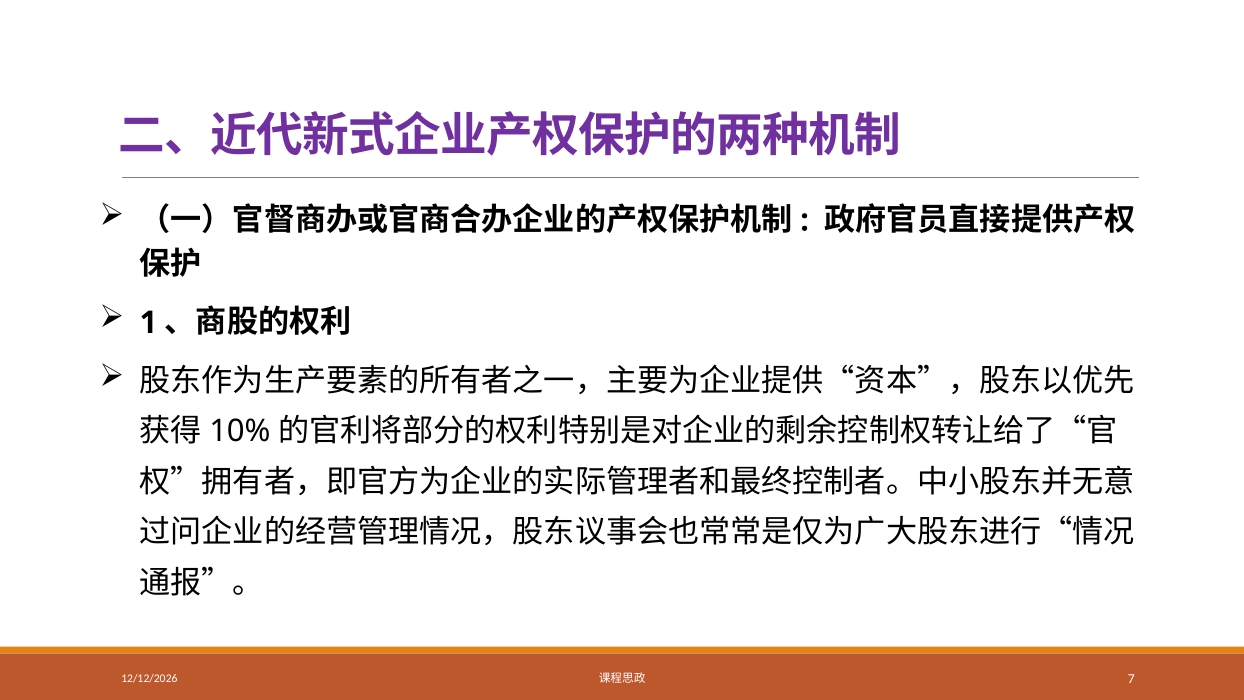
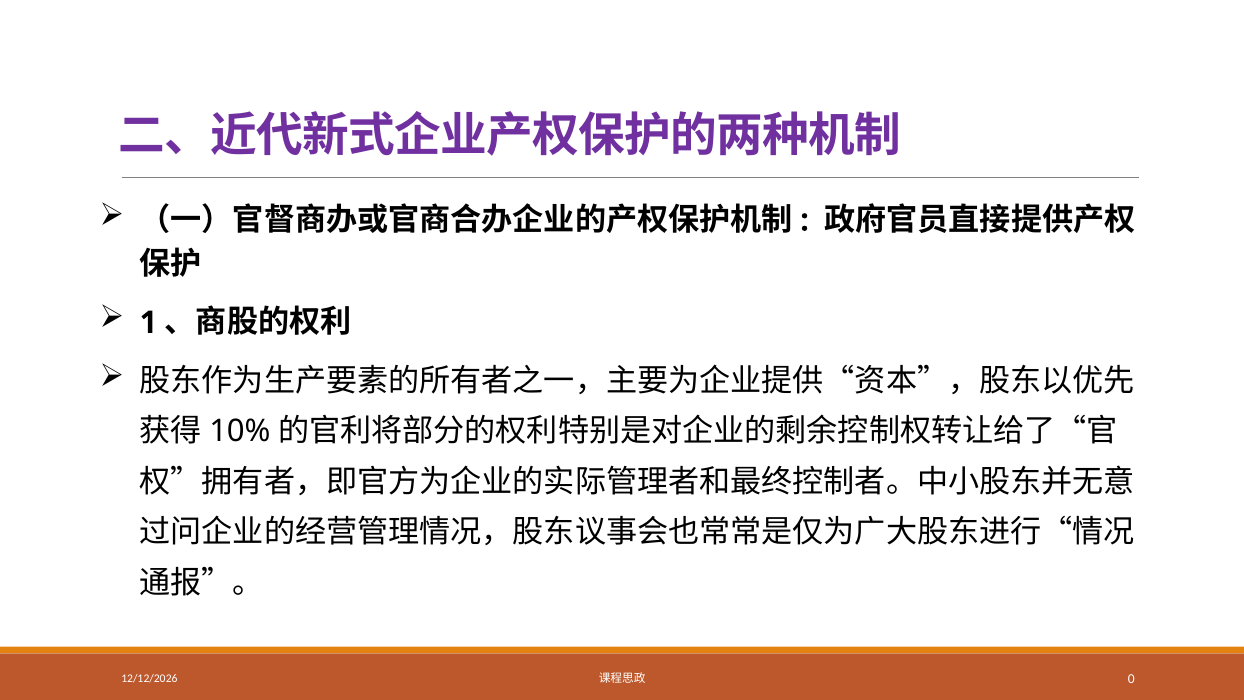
7: 7 -> 0
